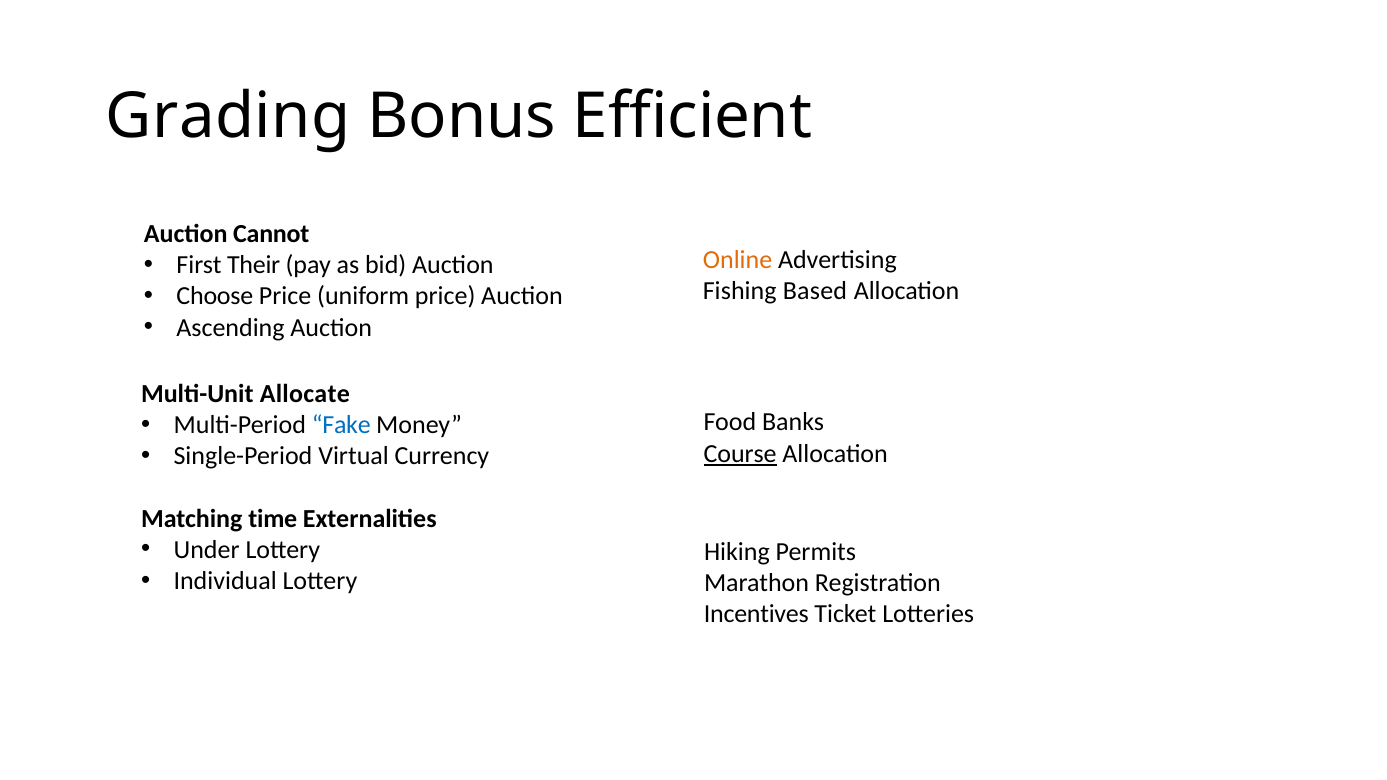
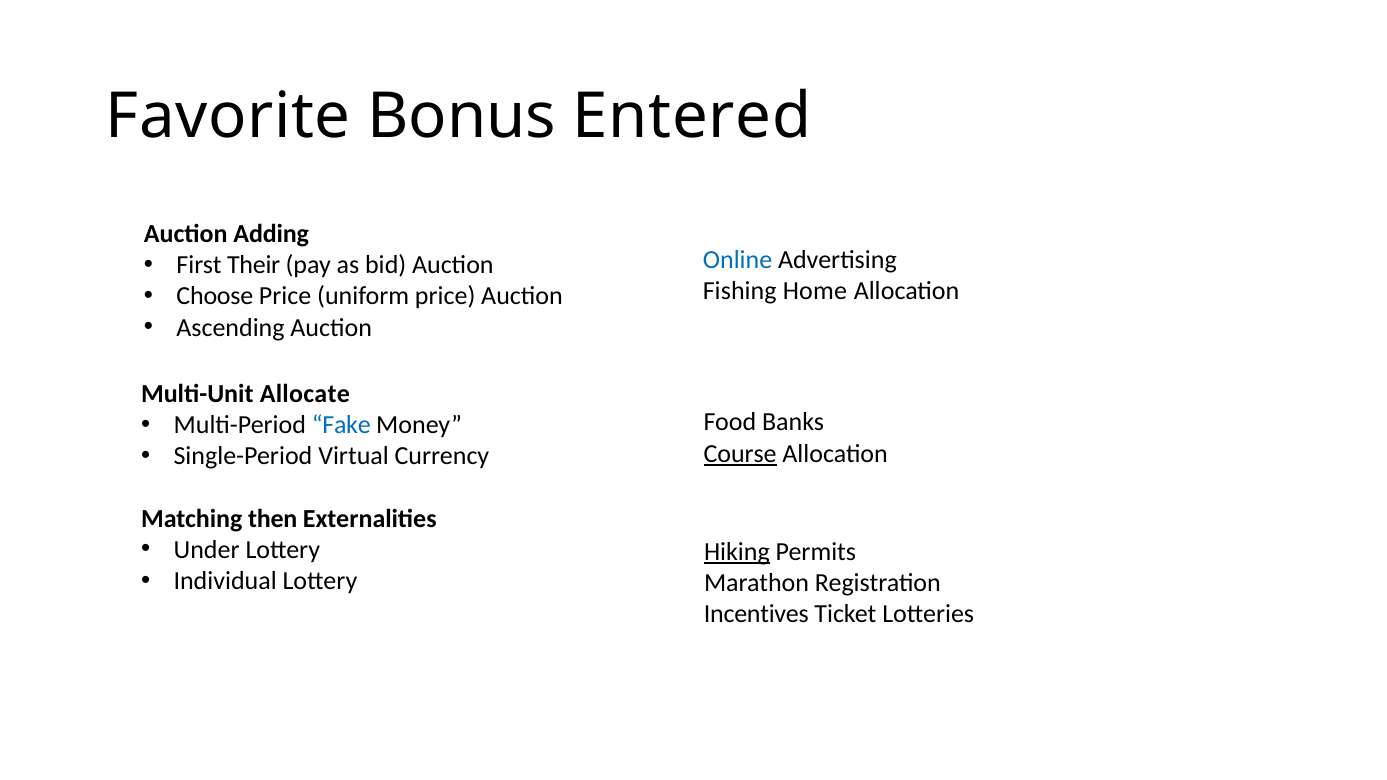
Grading: Grading -> Favorite
Efficient: Efficient -> Entered
Cannot: Cannot -> Adding
Online colour: orange -> blue
Based: Based -> Home
time: time -> then
Hiking underline: none -> present
